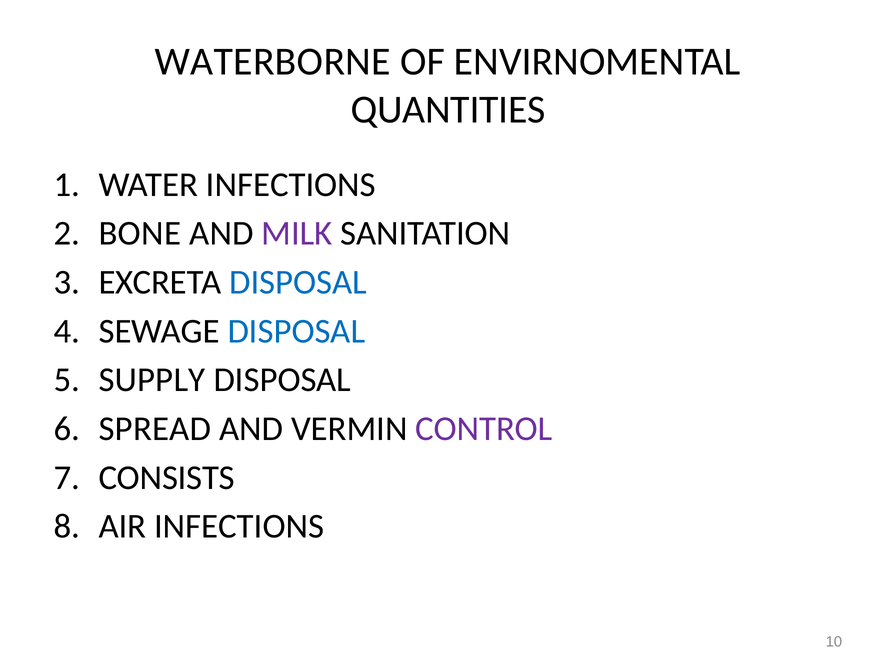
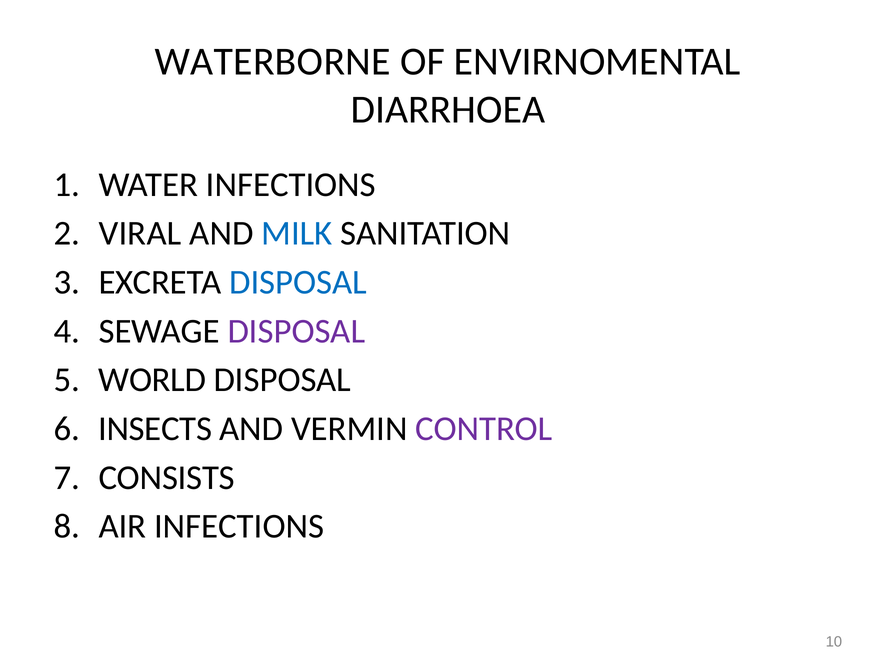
QUANTITIES: QUANTITIES -> DIARRHOEA
BONE: BONE -> VIRAL
MILK colour: purple -> blue
DISPOSAL at (296, 331) colour: blue -> purple
SUPPLY: SUPPLY -> WORLD
SPREAD: SPREAD -> INSECTS
